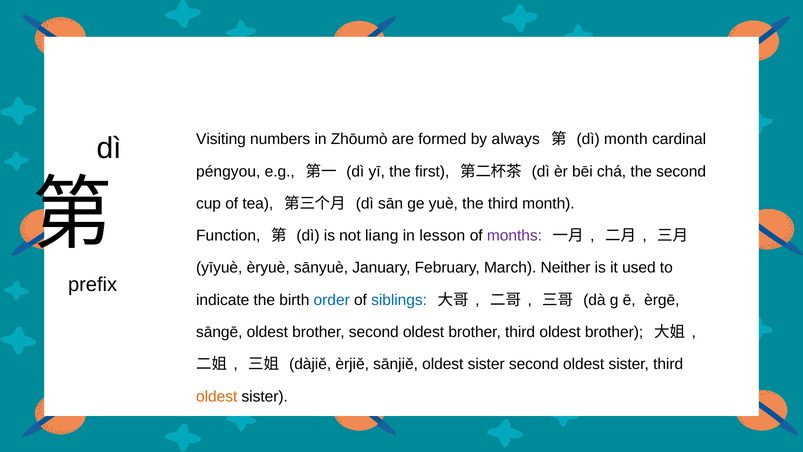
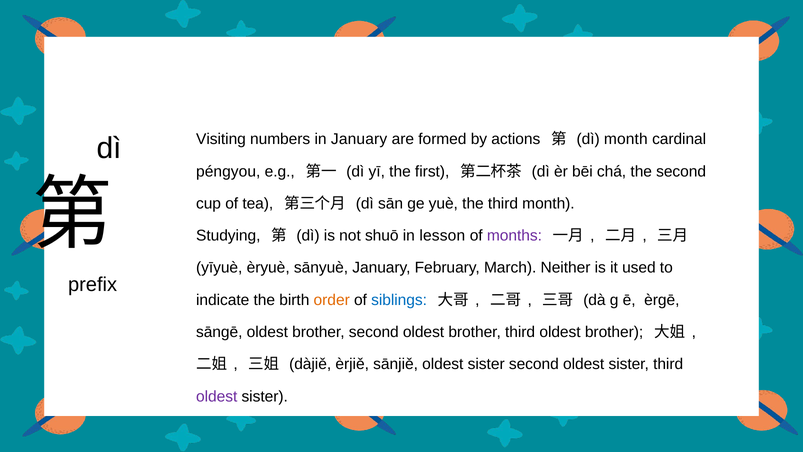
in Zhōumò: Zhōumò -> January
always: always -> actions
Function: Function -> Studying
liang: liang -> shuō
order colour: blue -> orange
oldest at (217, 396) colour: orange -> purple
